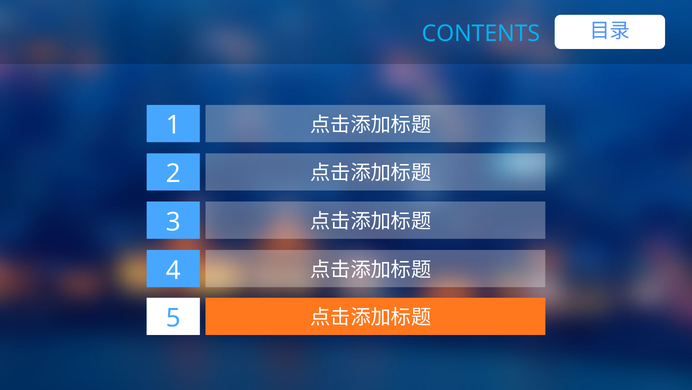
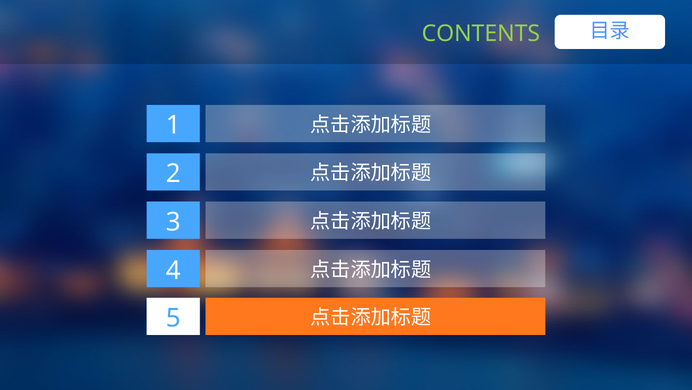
CONTENTS colour: light blue -> light green
